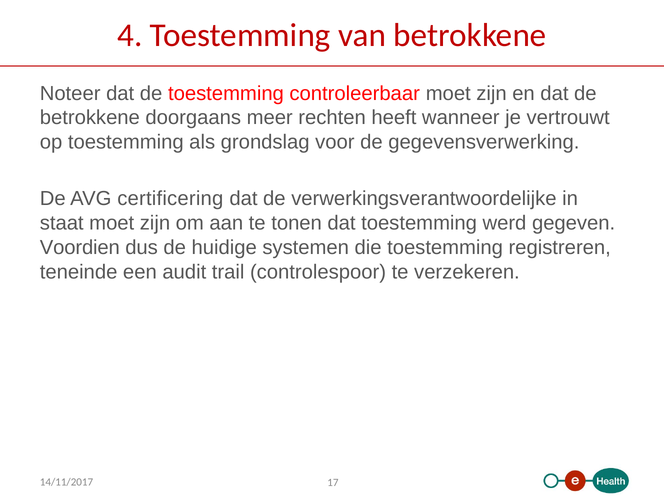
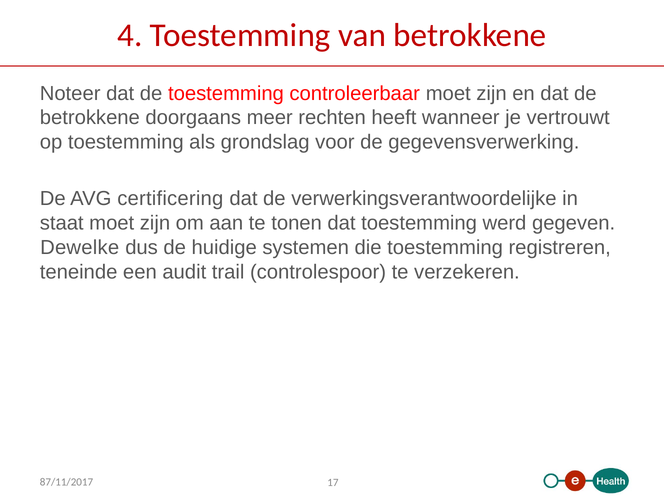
Voordien: Voordien -> Dewelke
14/11/2017: 14/11/2017 -> 87/11/2017
